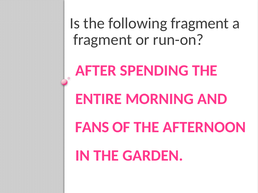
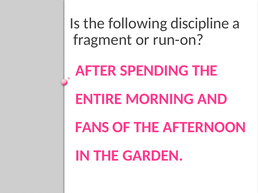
following fragment: fragment -> discipline
